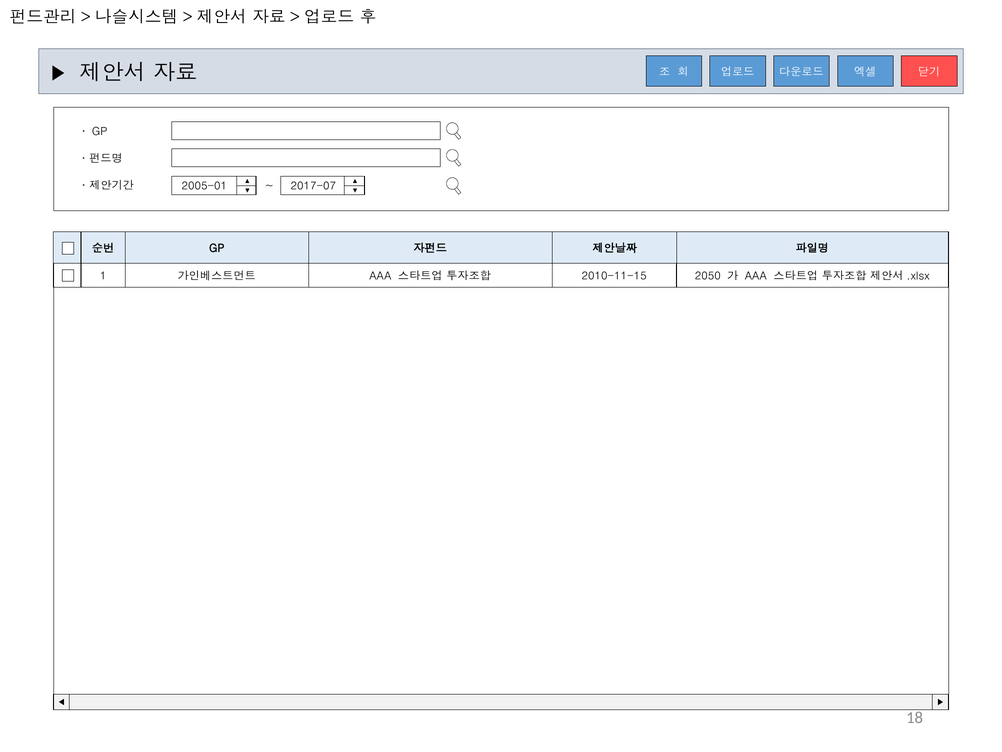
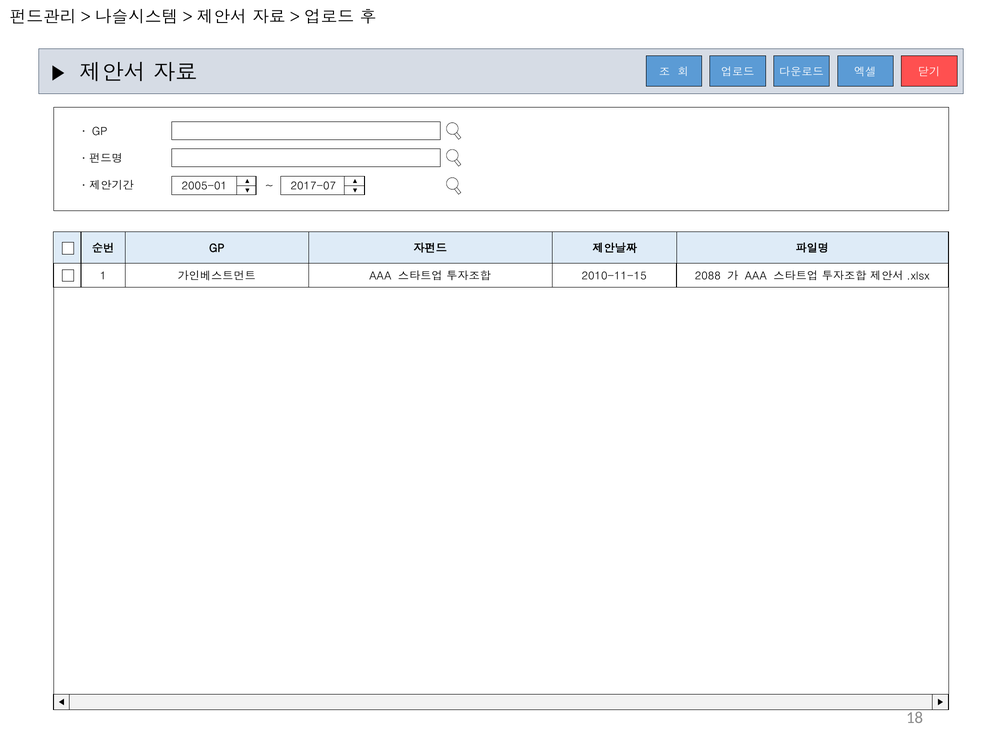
2050: 2050 -> 2088
